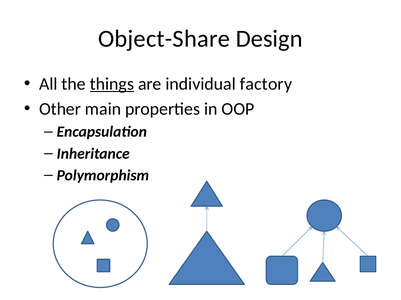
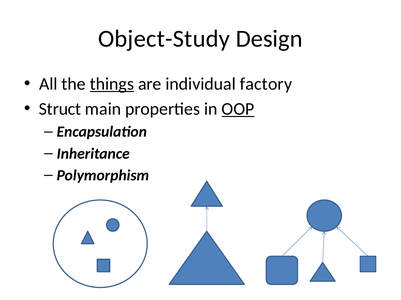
Object-Share: Object-Share -> Object-Study
Other: Other -> Struct
OOP underline: none -> present
